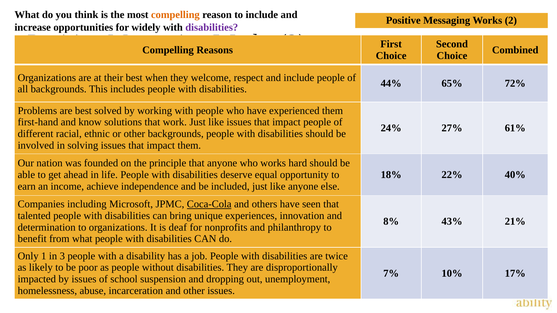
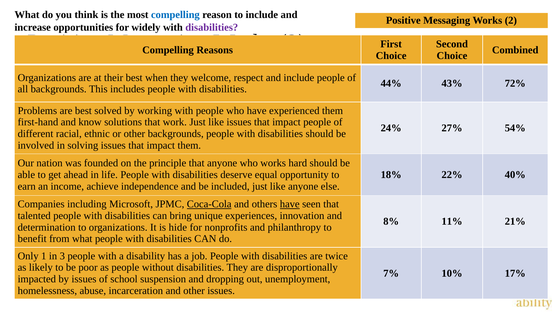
compelling at (175, 15) colour: orange -> blue
65%: 65% -> 43%
61%: 61% -> 54%
have at (290, 204) underline: none -> present
43%: 43% -> 11%
deaf: deaf -> hide
